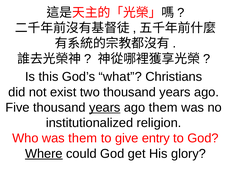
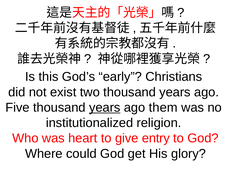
what: what -> early
was them: them -> heart
Where underline: present -> none
